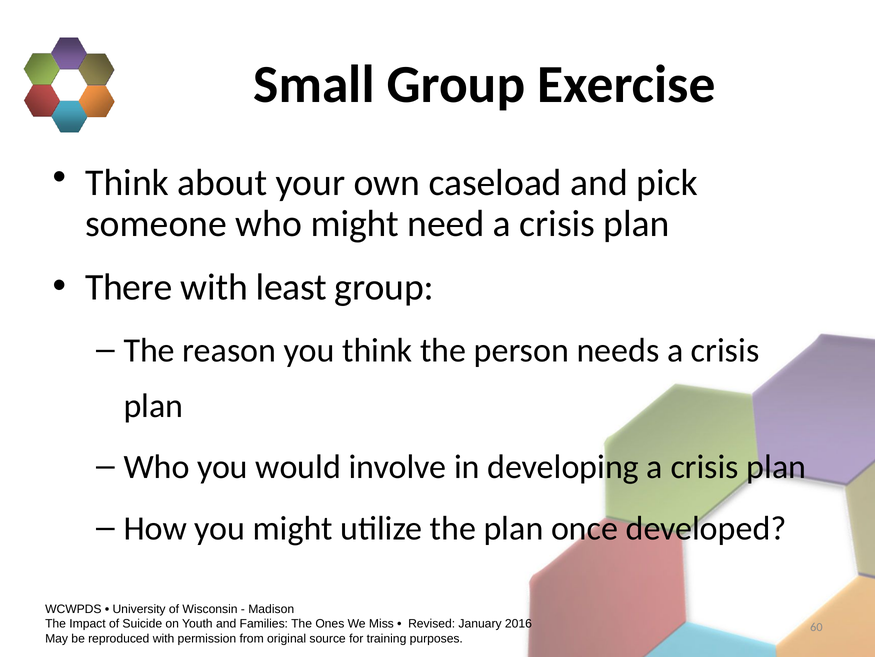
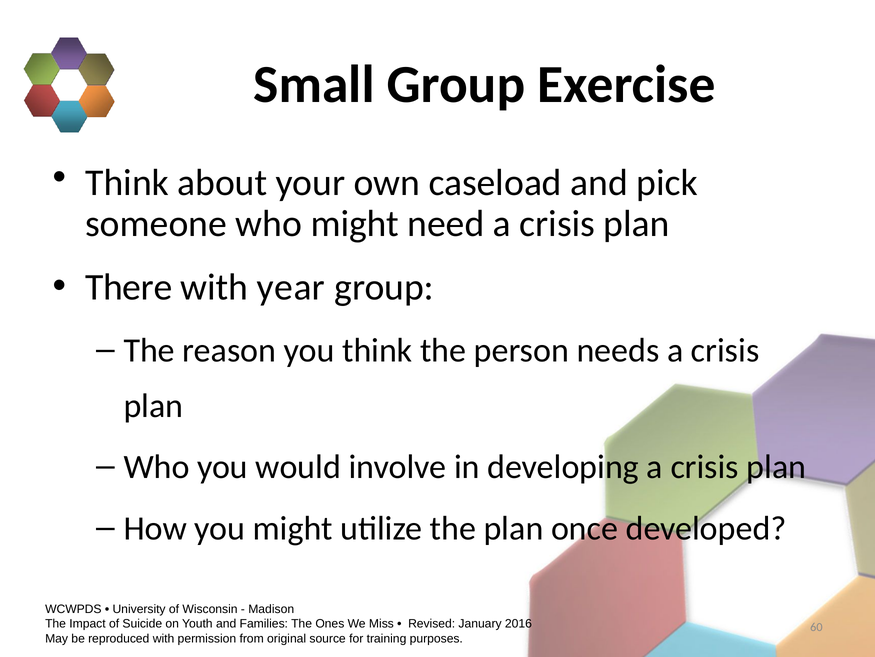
least: least -> year
